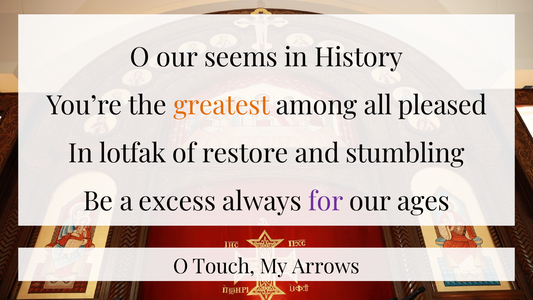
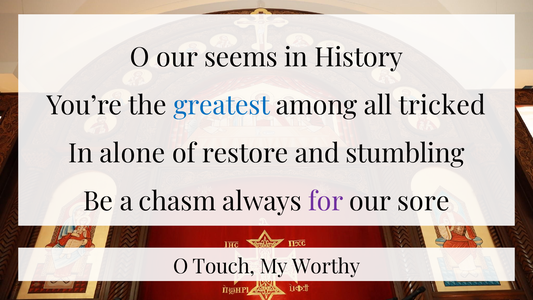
greatest colour: orange -> blue
pleased: pleased -> tricked
lotfak: lotfak -> alone
excess: excess -> chasm
ages: ages -> sore
Arrows: Arrows -> Worthy
